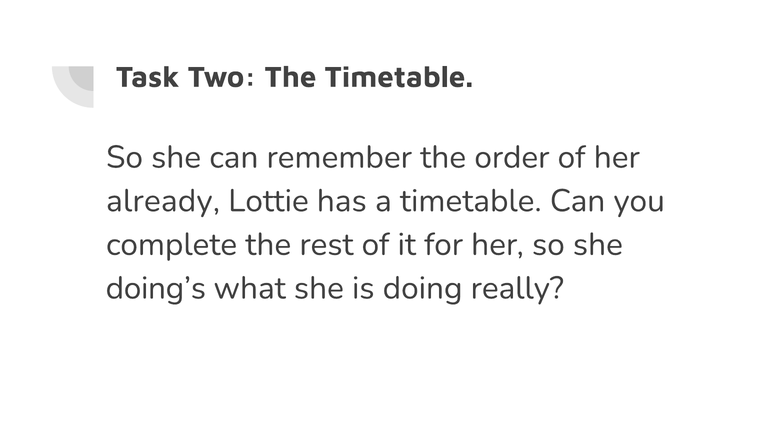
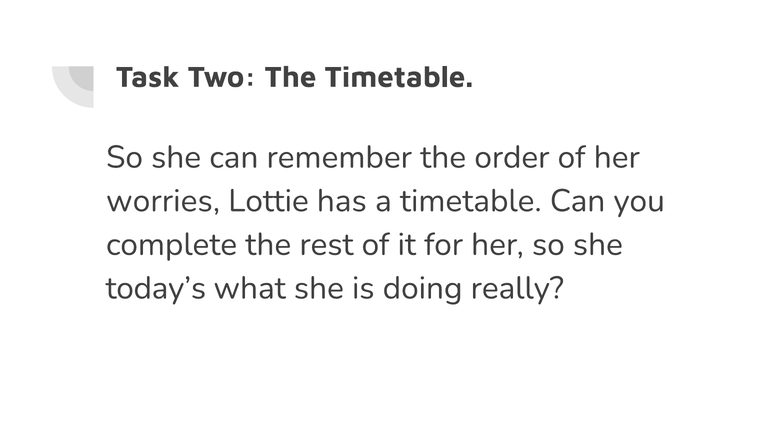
already: already -> worries
doing’s: doing’s -> today’s
